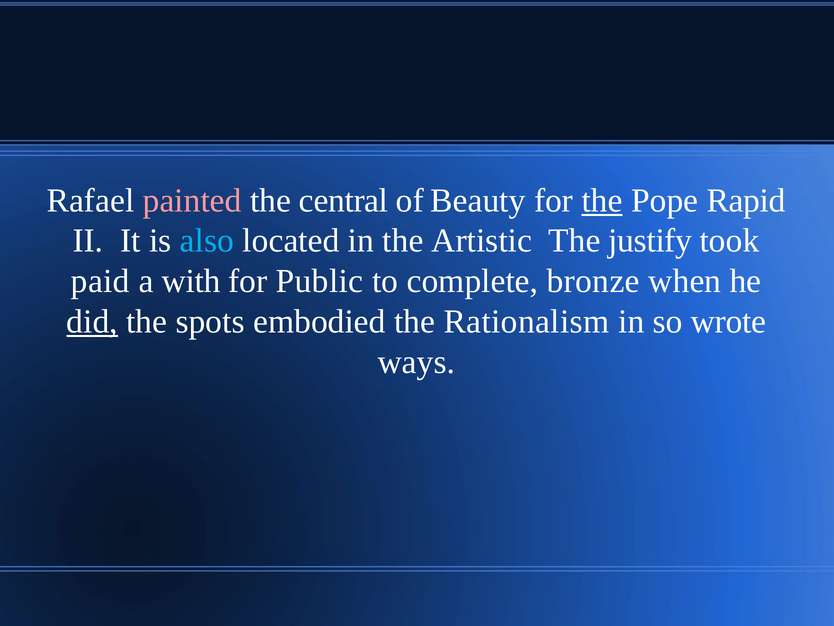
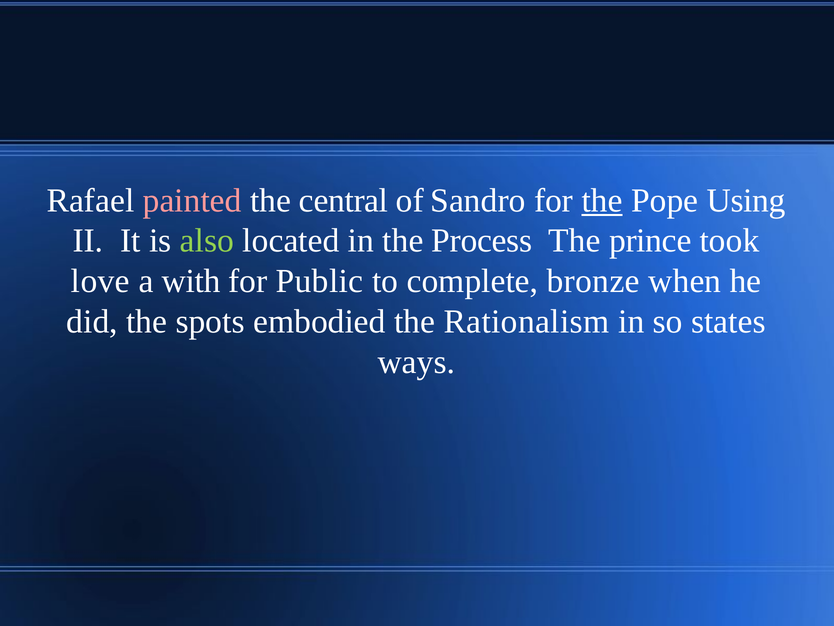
Beauty: Beauty -> Sandro
Rapid: Rapid -> Using
also colour: light blue -> light green
Artistic: Artistic -> Process
justify: justify -> prince
paid: paid -> love
did underline: present -> none
wrote: wrote -> states
